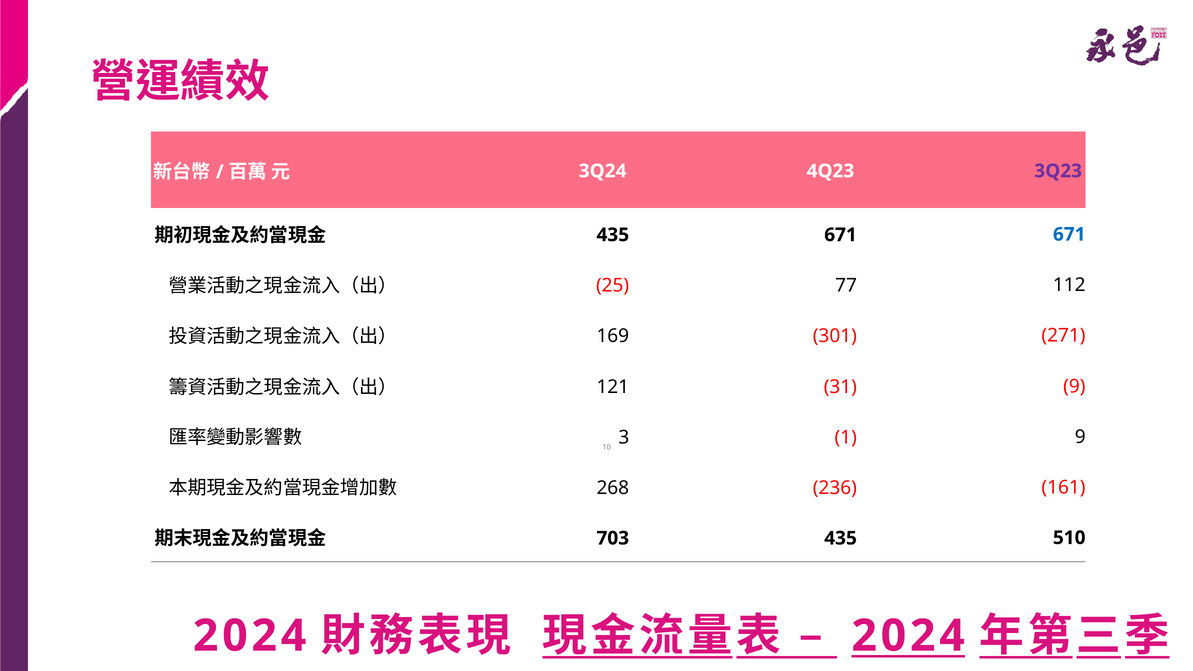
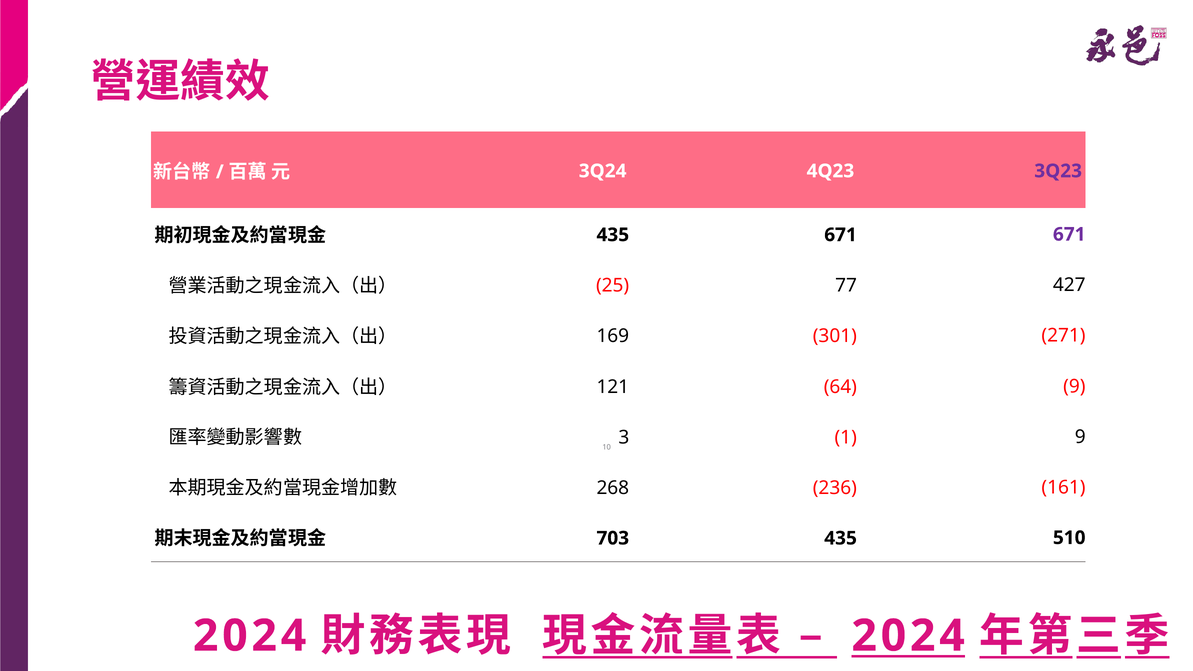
671 at (1069, 234) colour: blue -> purple
112: 112 -> 427
31: 31 -> 64
